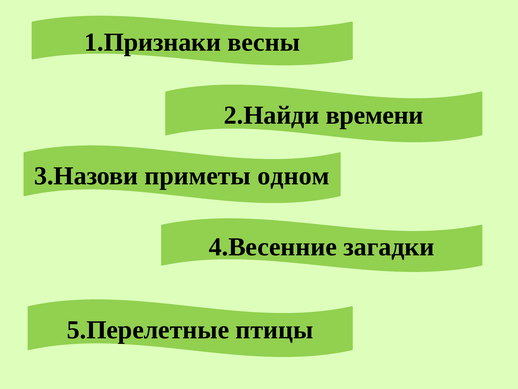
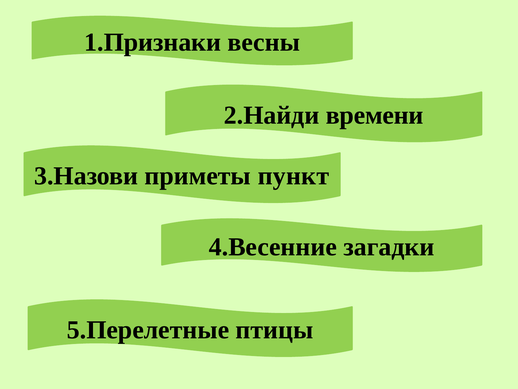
одном: одном -> пункт
